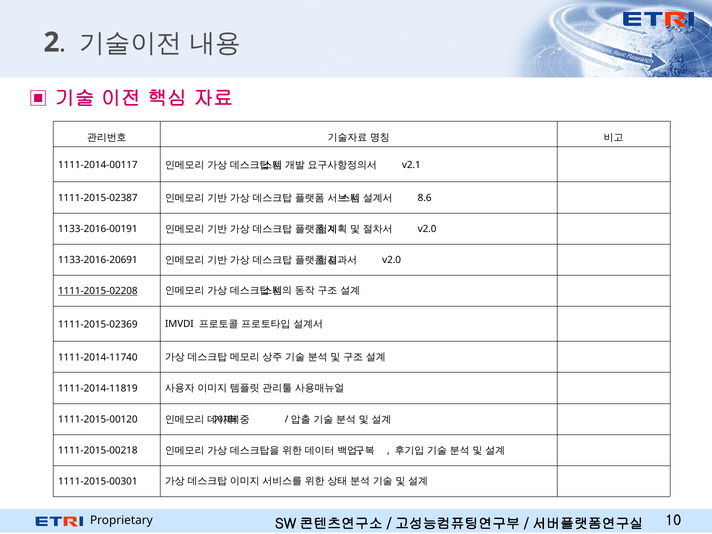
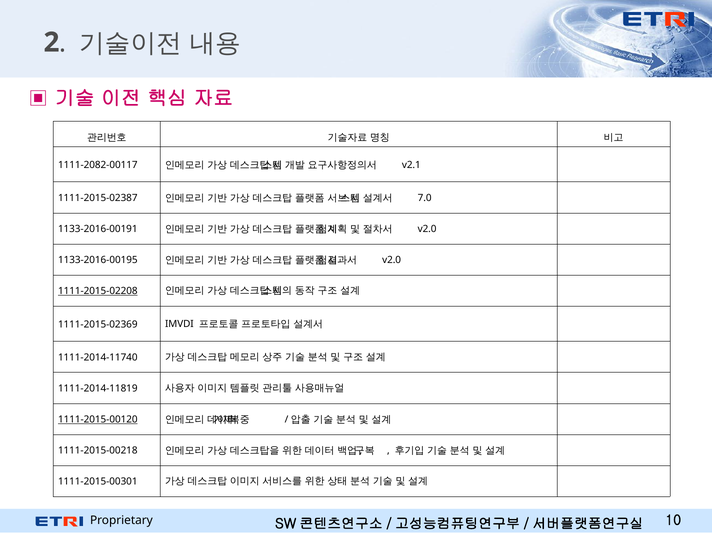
1111-2014-00117: 1111-2014-00117 -> 1111-2082-00117
8.6: 8.6 -> 7.0
1133-2016-20691: 1133-2016-20691 -> 1133-2016-00195
1111-2015-00120 underline: none -> present
